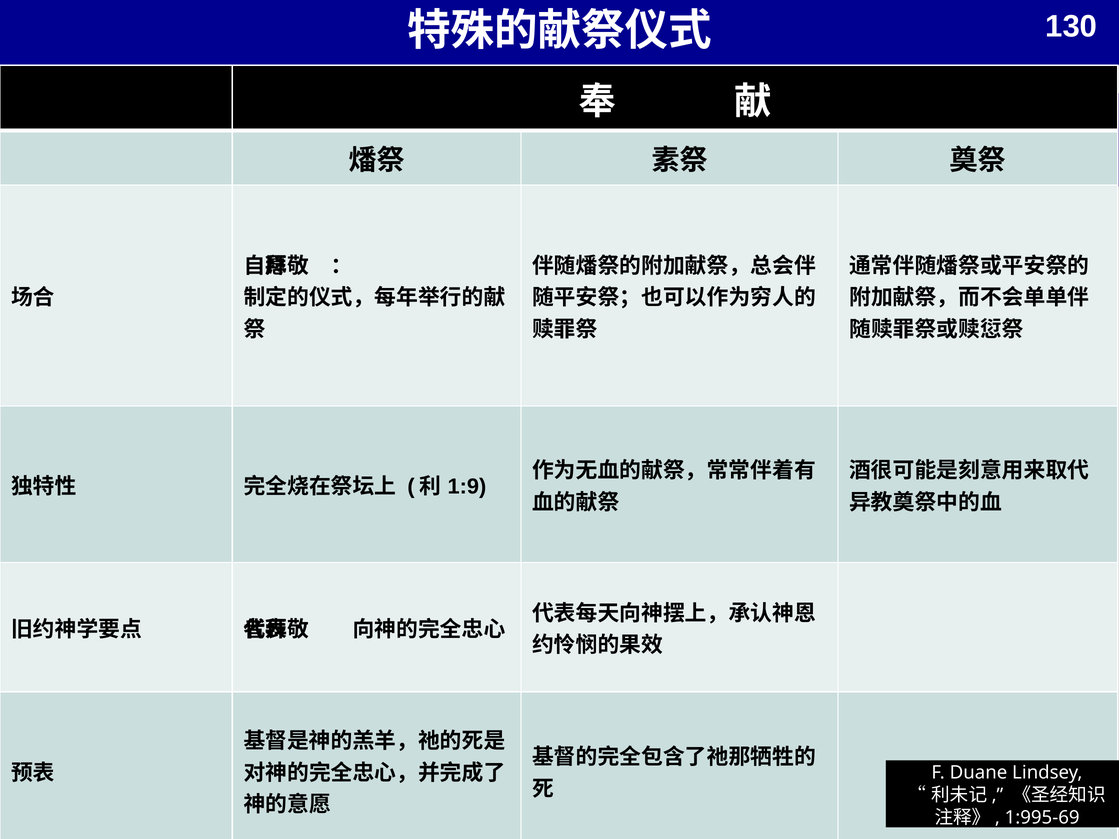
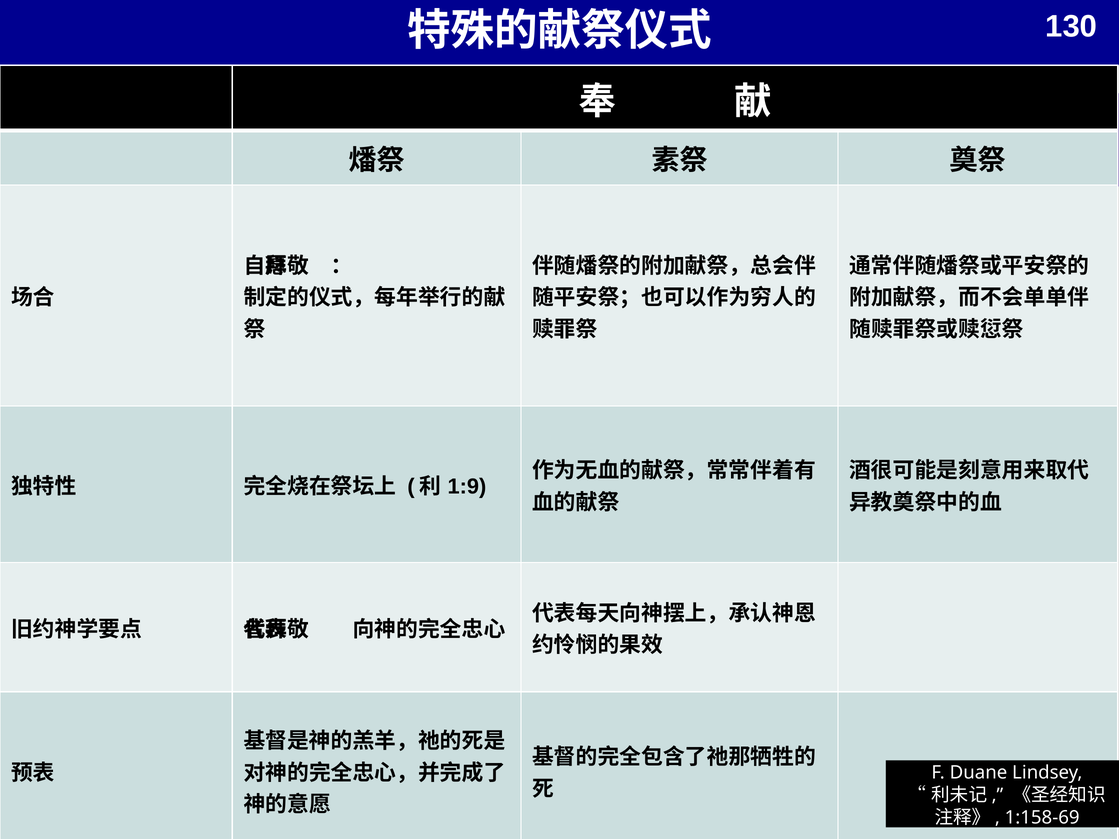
1:995-69: 1:995-69 -> 1:158-69
